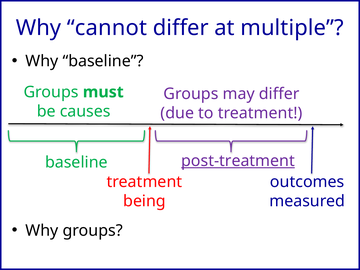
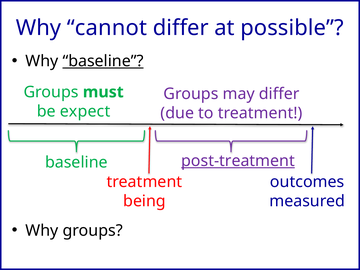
multiple: multiple -> possible
baseline at (103, 61) underline: none -> present
causes: causes -> expect
